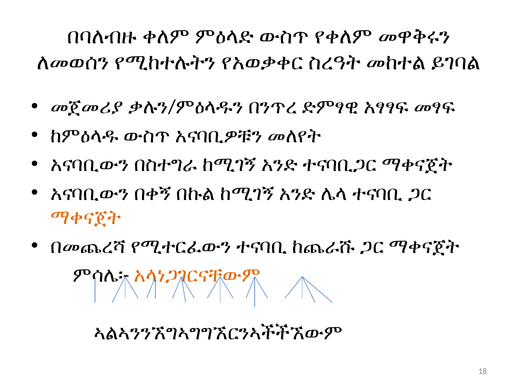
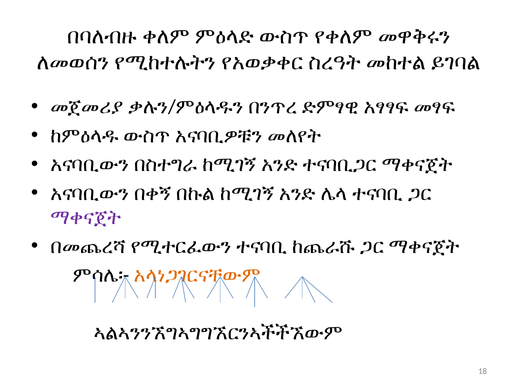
ማቀናጀት at (86, 217) colour: orange -> purple
